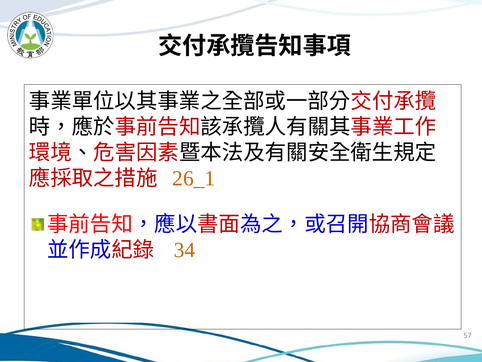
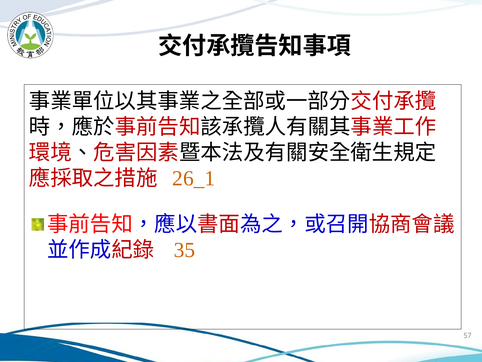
34: 34 -> 35
